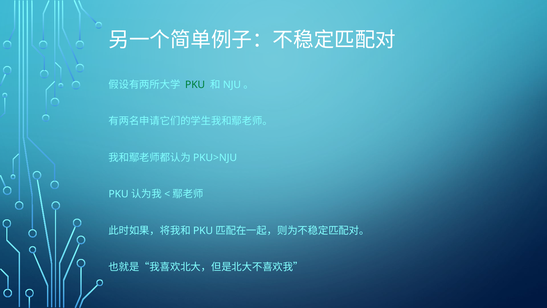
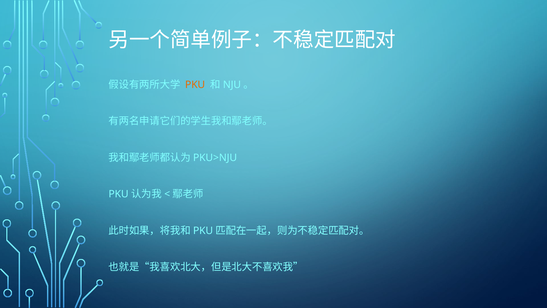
PKU colour: green -> orange
